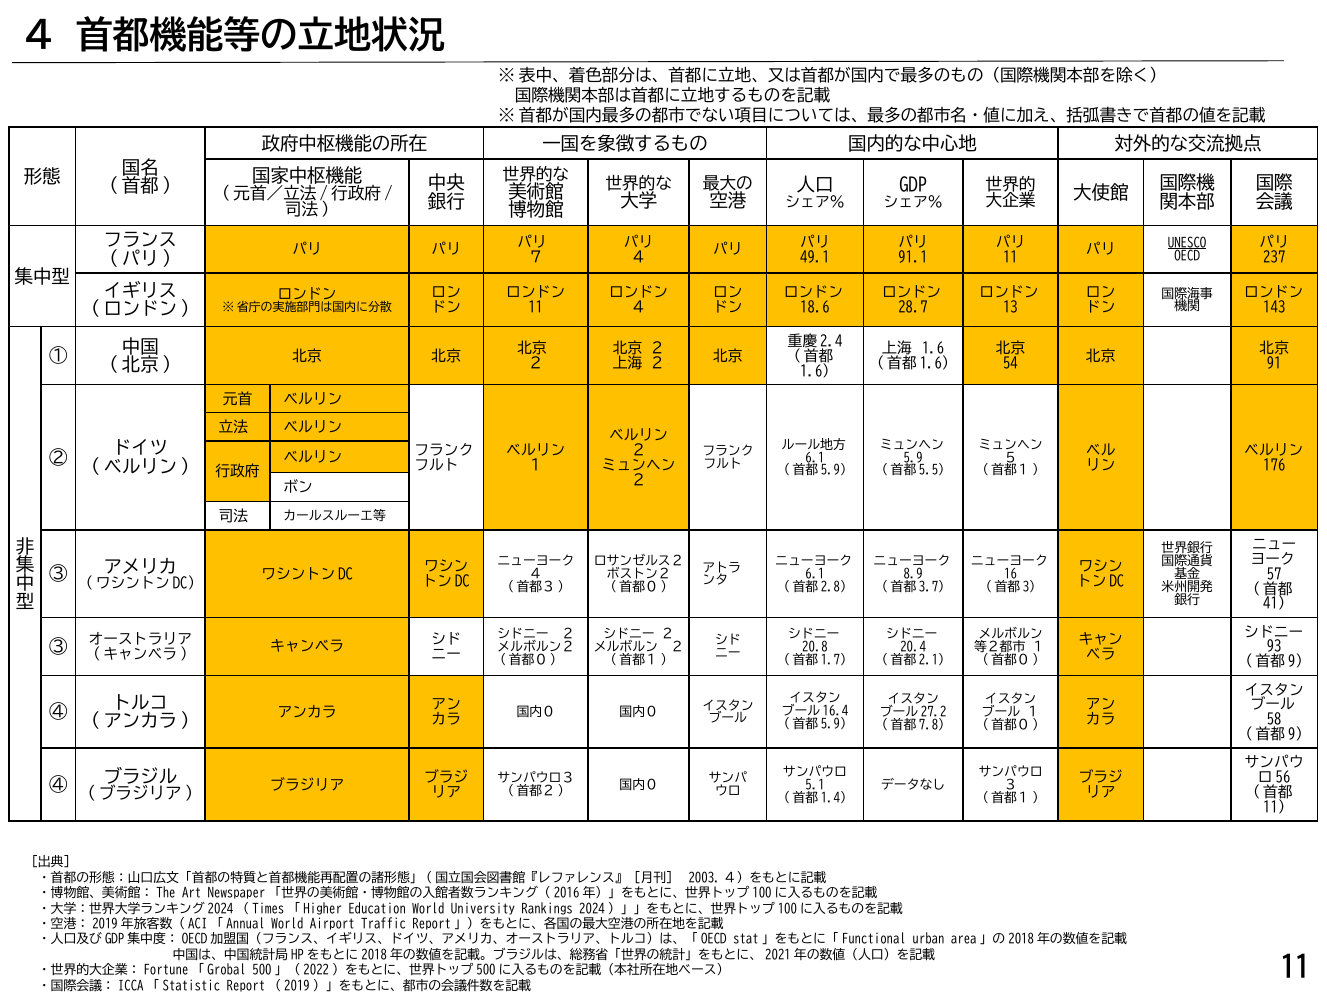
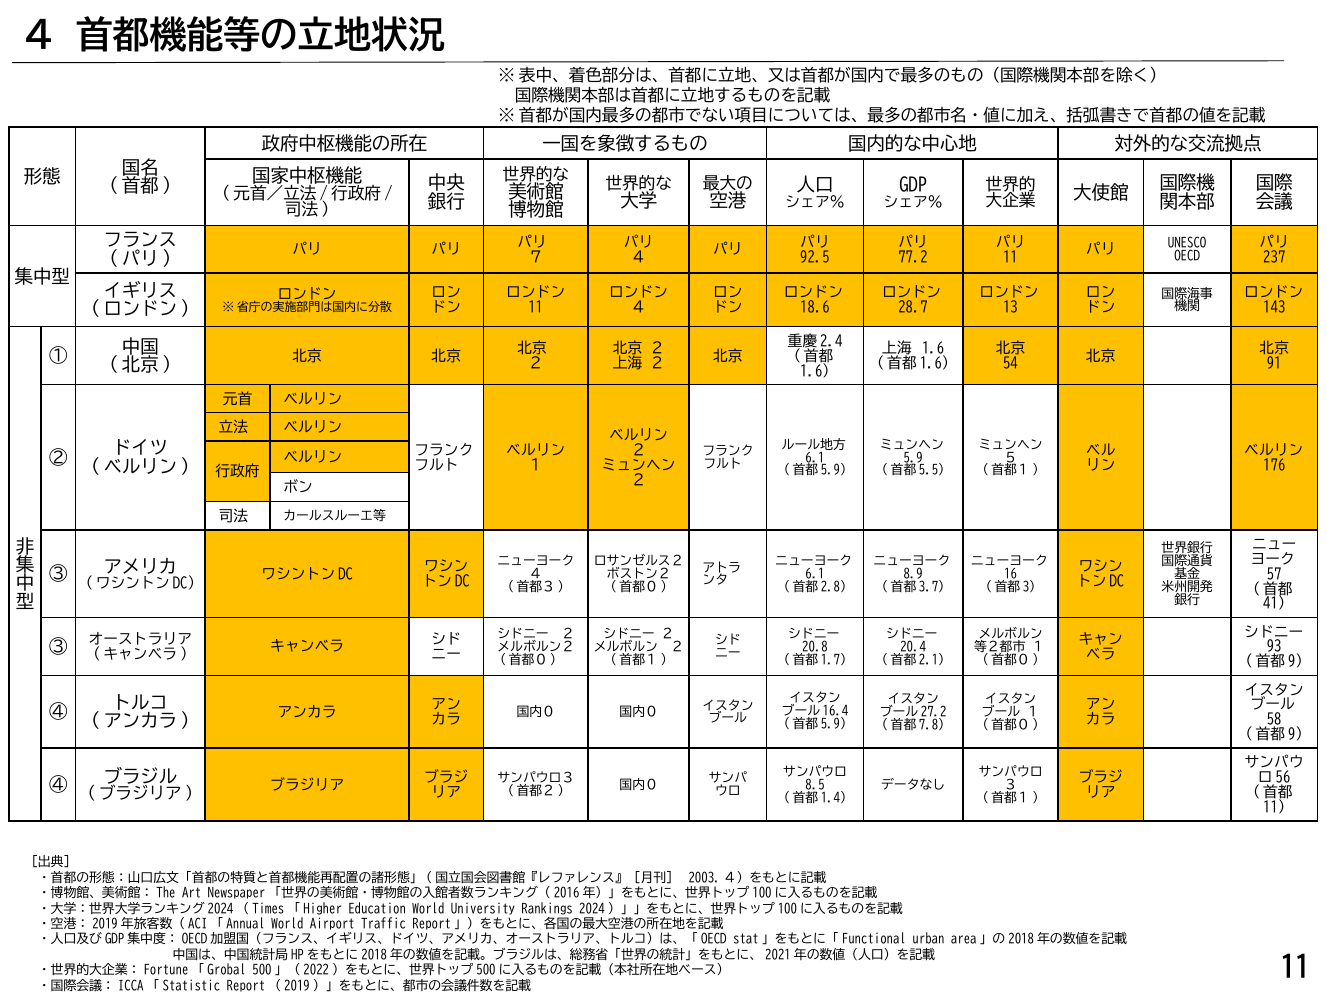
UNESCO underline: present -> none
49.1: 49.1 -> 92.5
91.1: 91.1 -> 77.2
5.1: 5.1 -> 8.5
